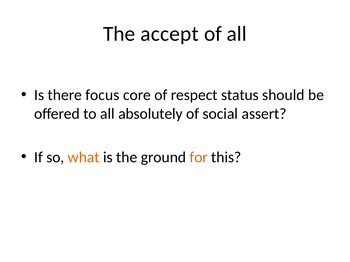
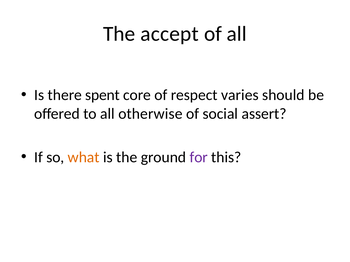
focus: focus -> spent
status: status -> varies
absolutely: absolutely -> otherwise
for colour: orange -> purple
